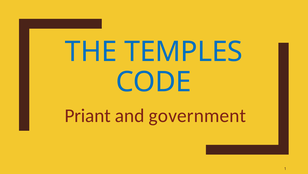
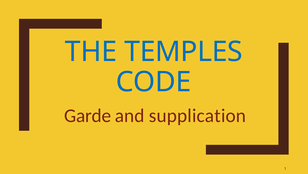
Priant: Priant -> Garde
government: government -> supplication
